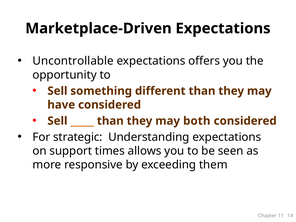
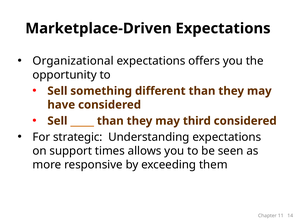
Uncontrollable: Uncontrollable -> Organizational
both: both -> third
